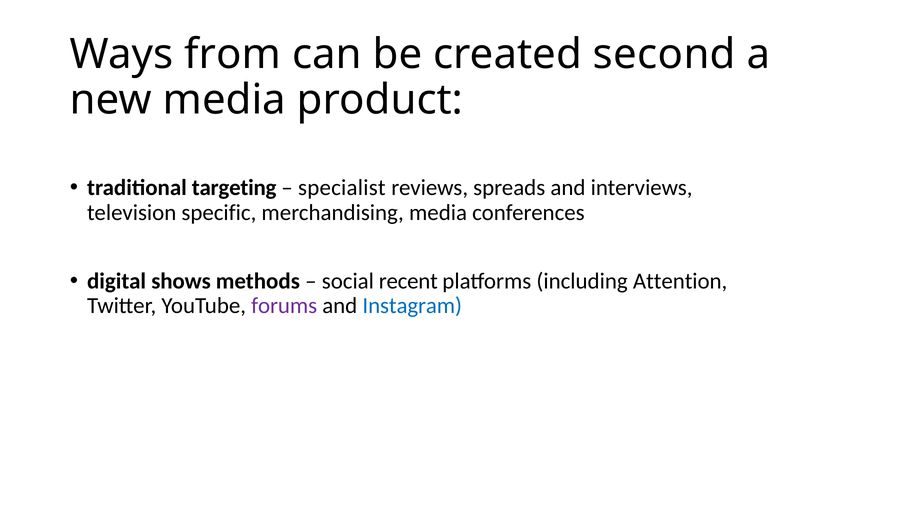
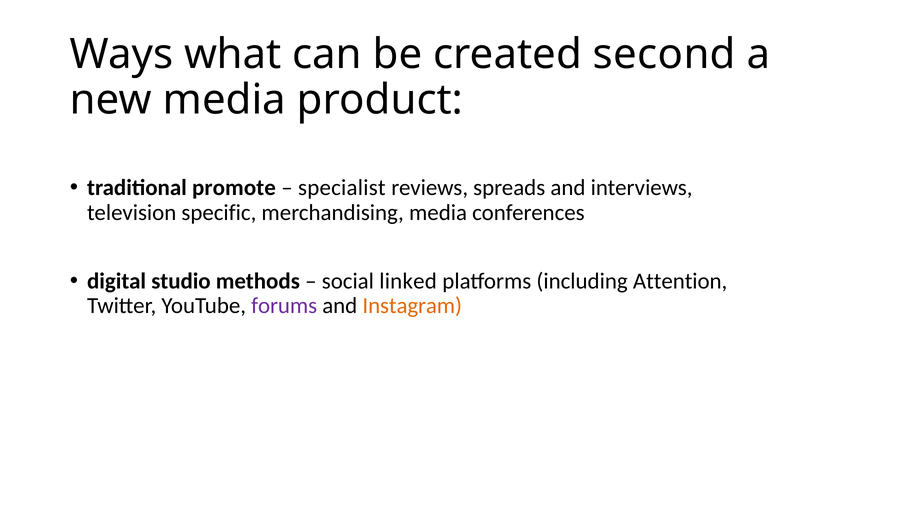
from: from -> what
targeting: targeting -> promote
shows: shows -> studio
recent: recent -> linked
Instagram colour: blue -> orange
